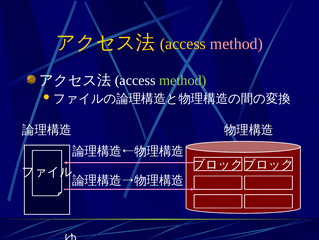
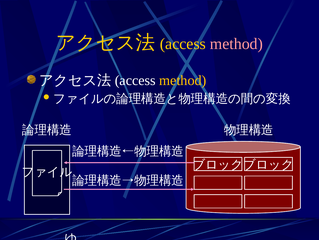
method at (183, 80) colour: light green -> yellow
